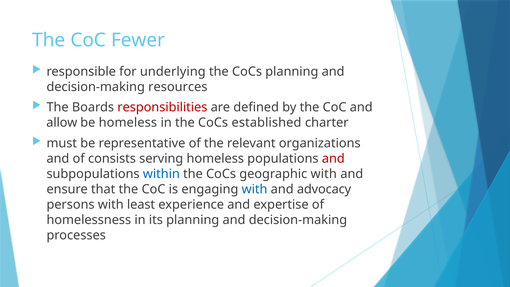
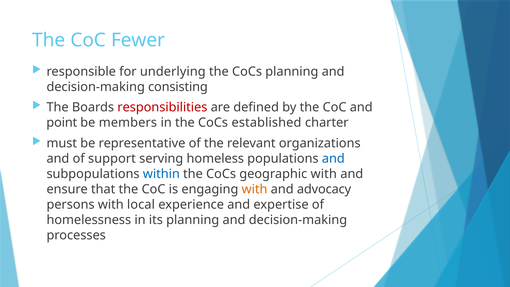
resources: resources -> consisting
allow: allow -> point
be homeless: homeless -> members
consists: consists -> support
and at (333, 159) colour: red -> blue
with at (255, 189) colour: blue -> orange
least: least -> local
